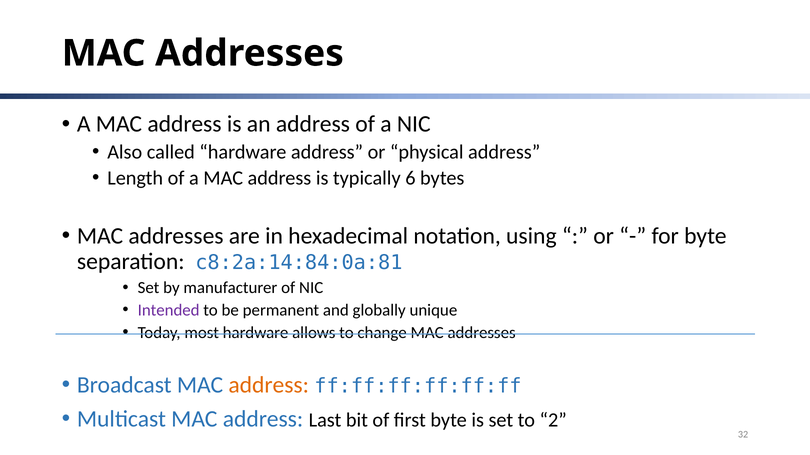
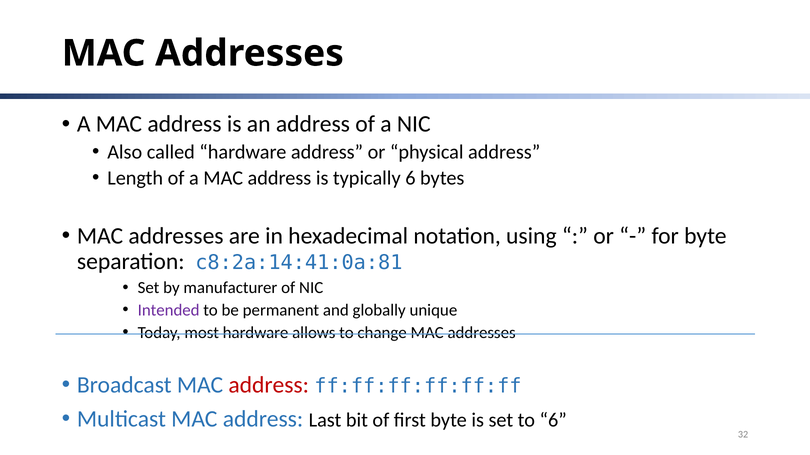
c8:2a:14:84:0a:81: c8:2a:14:84:0a:81 -> c8:2a:14:41:0a:81
address at (269, 386) colour: orange -> red
to 2: 2 -> 6
